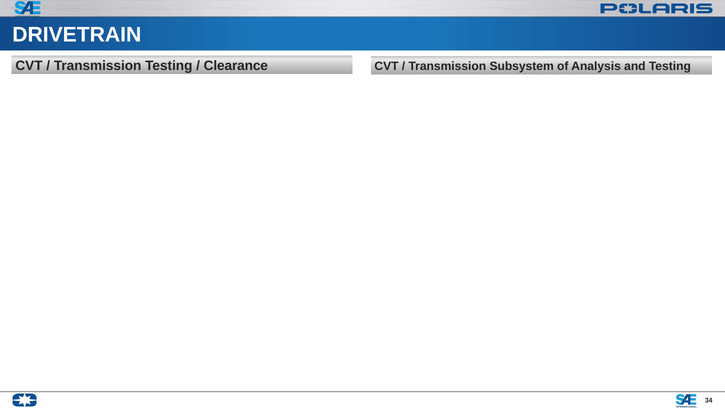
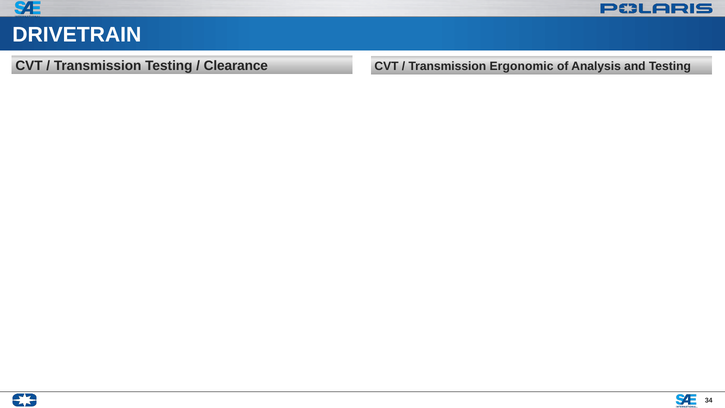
Subsystem: Subsystem -> Ergonomic
